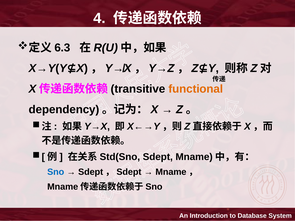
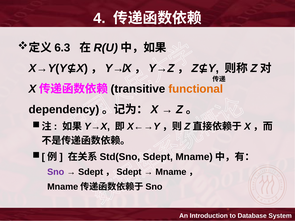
Sno colour: blue -> purple
